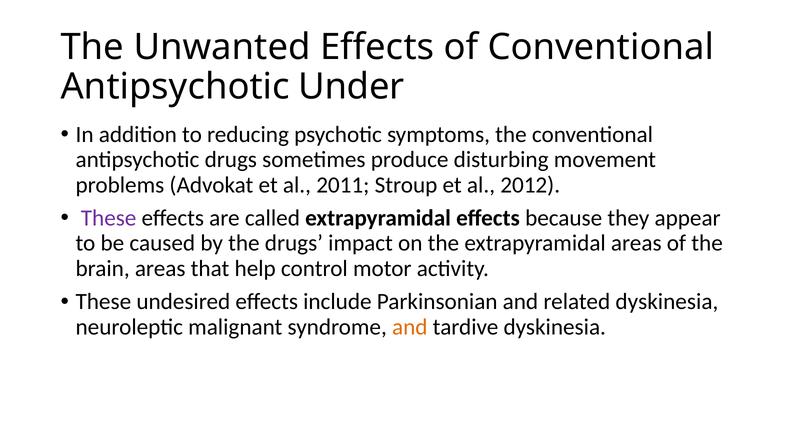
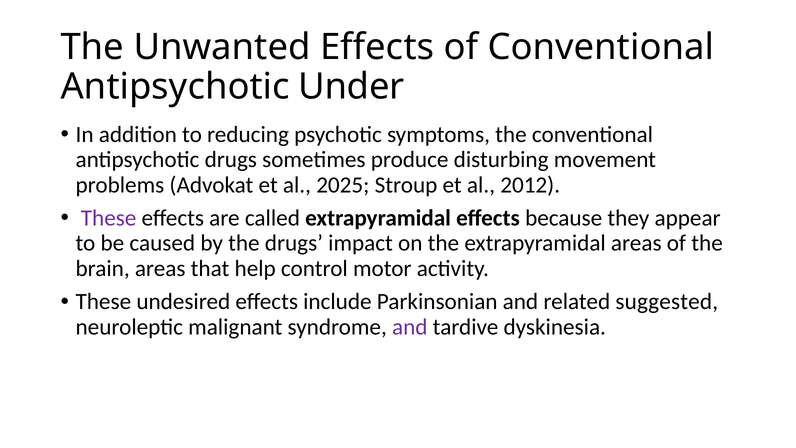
2011: 2011 -> 2025
related dyskinesia: dyskinesia -> suggested
and at (410, 327) colour: orange -> purple
